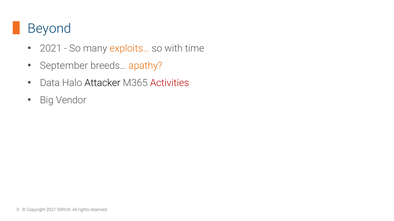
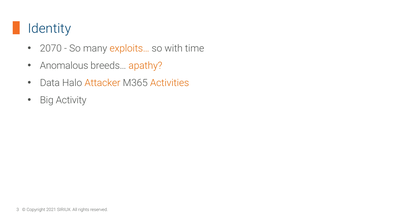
Beyond: Beyond -> Identity
2021 at (51, 49): 2021 -> 2070
September: September -> Anomalous
Attacker colour: black -> orange
Activities colour: red -> orange
Vendor: Vendor -> Activity
